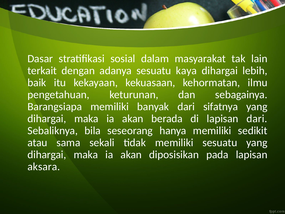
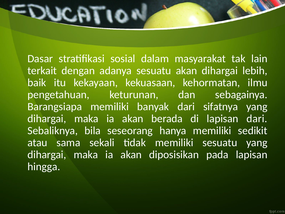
sesuatu kaya: kaya -> akan
aksara: aksara -> hingga
